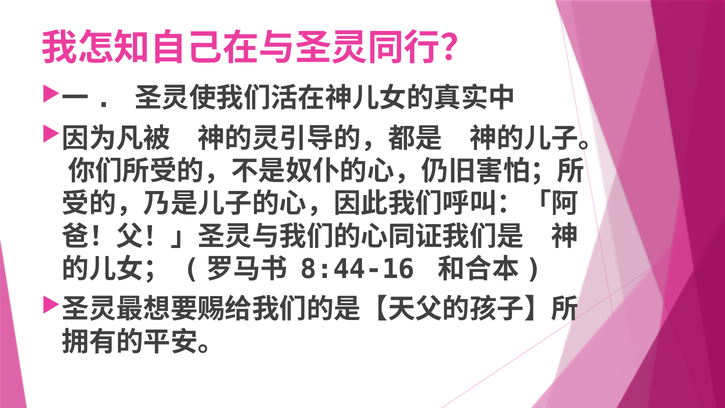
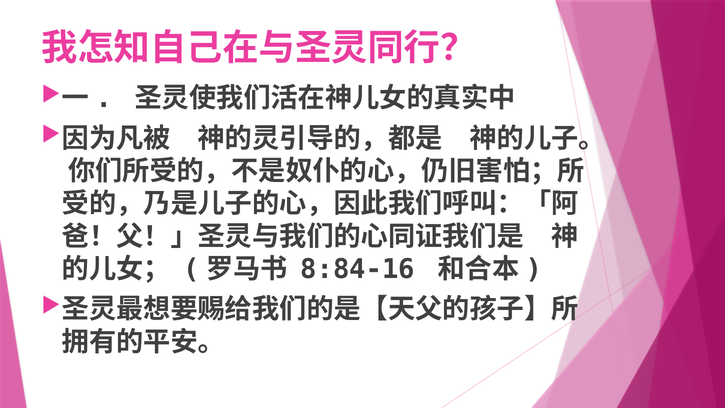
8:44-16: 8:44-16 -> 8:84-16
